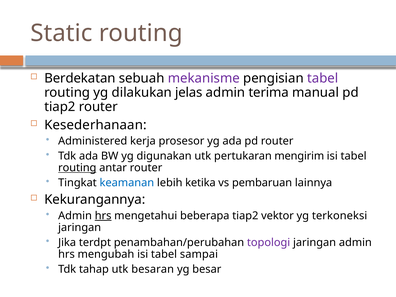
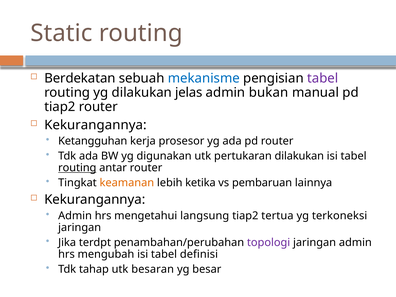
mekanisme colour: purple -> blue
terima: terima -> bukan
Kesederhanaan at (95, 125): Kesederhanaan -> Kekurangannya
Administered: Administered -> Ketangguhan
pertukaran mengirim: mengirim -> dilakukan
keamanan colour: blue -> orange
hrs at (103, 216) underline: present -> none
beberapa: beberapa -> langsung
vektor: vektor -> tertua
sampai: sampai -> definisi
